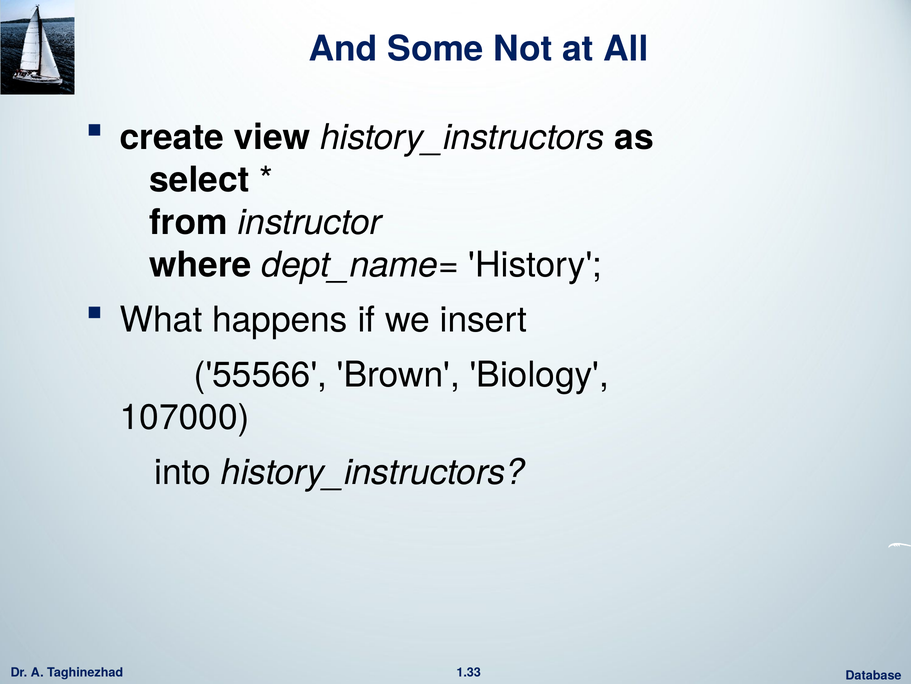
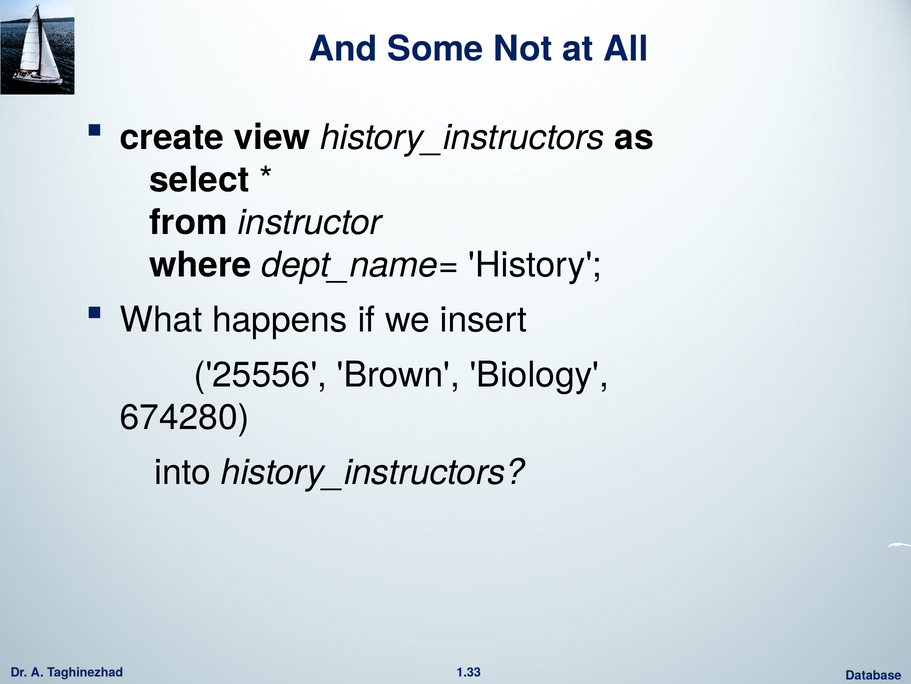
55566: 55566 -> 25556
107000: 107000 -> 674280
